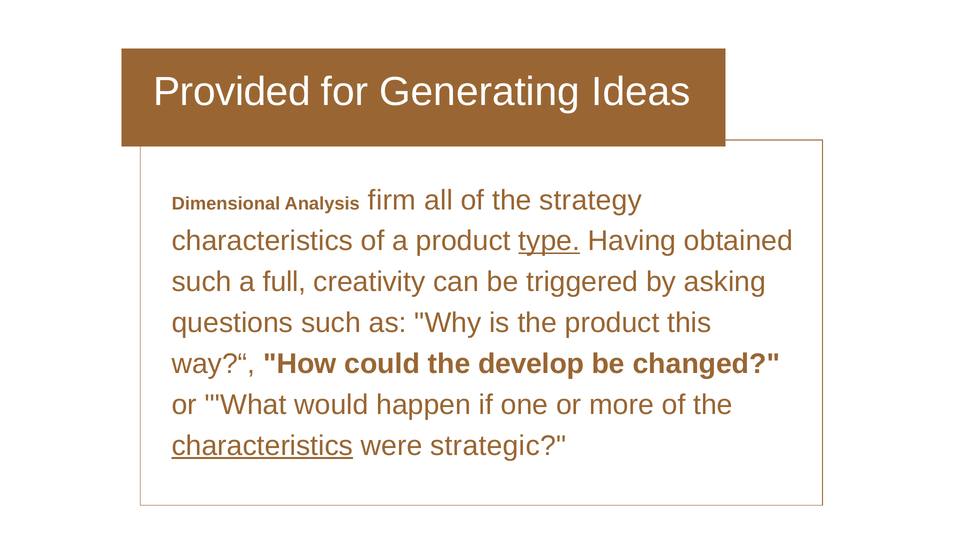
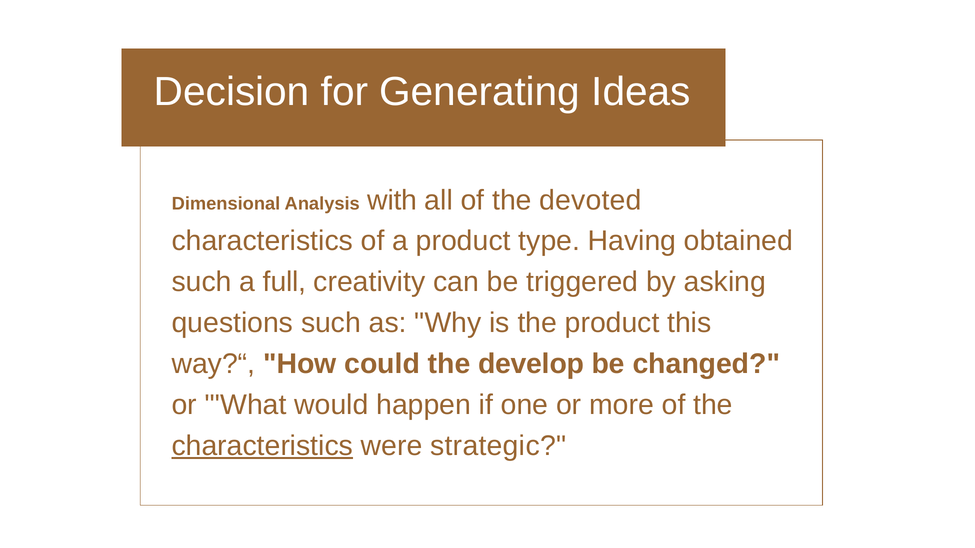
Provided: Provided -> Decision
firm: firm -> with
strategy: strategy -> devoted
type underline: present -> none
